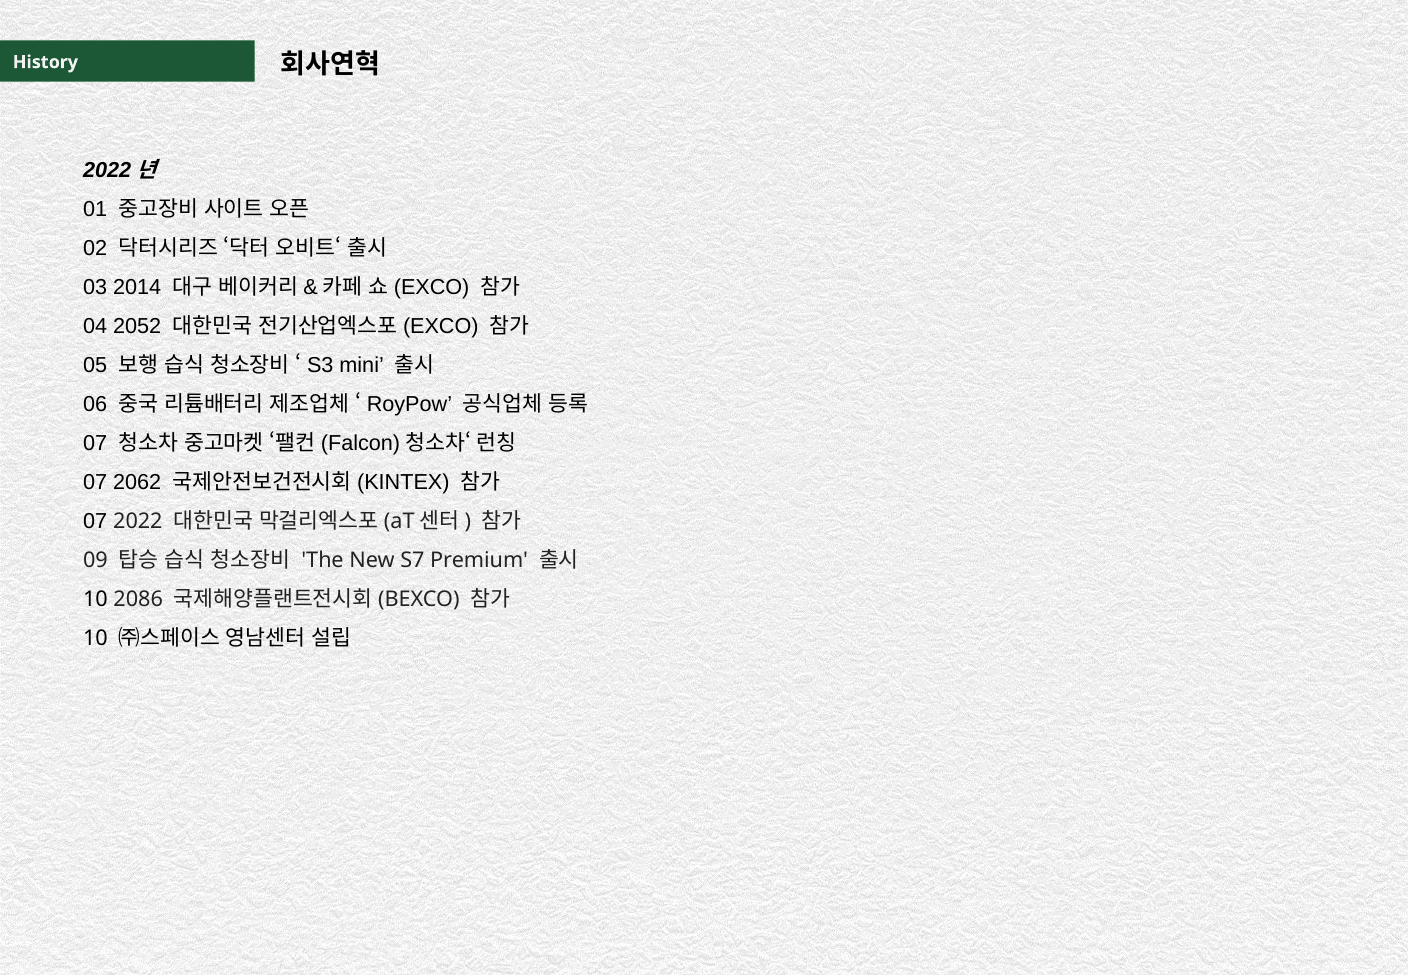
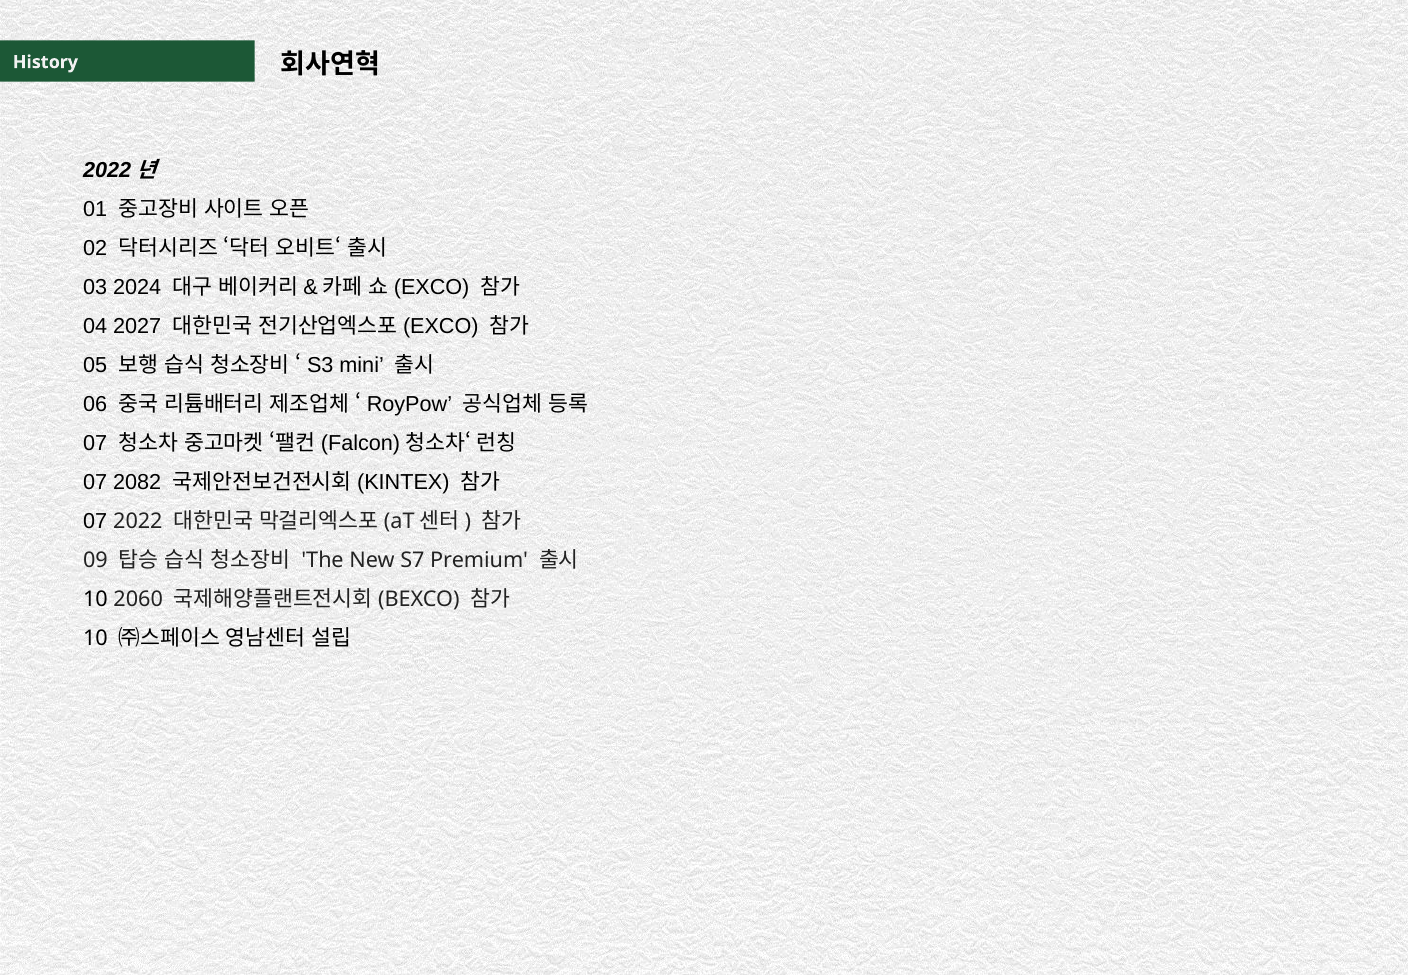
2014: 2014 -> 2024
2052: 2052 -> 2027
2062: 2062 -> 2082
2086: 2086 -> 2060
